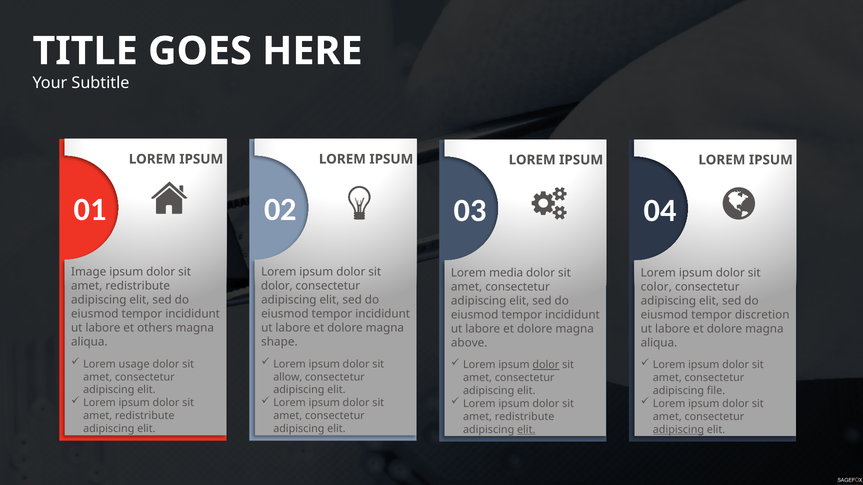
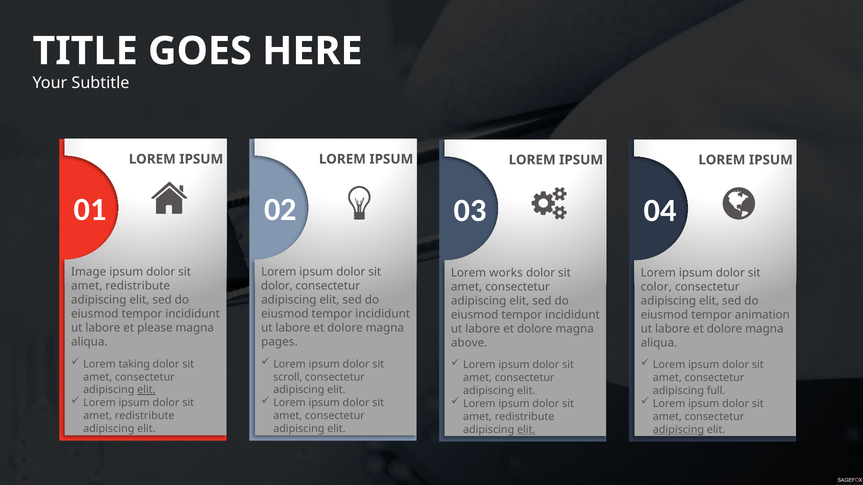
media: media -> works
discretion: discretion -> animation
others: others -> please
shape: shape -> pages
usage: usage -> taking
dolor at (546, 365) underline: present -> none
allow: allow -> scroll
elit at (146, 390) underline: none -> present
file: file -> full
